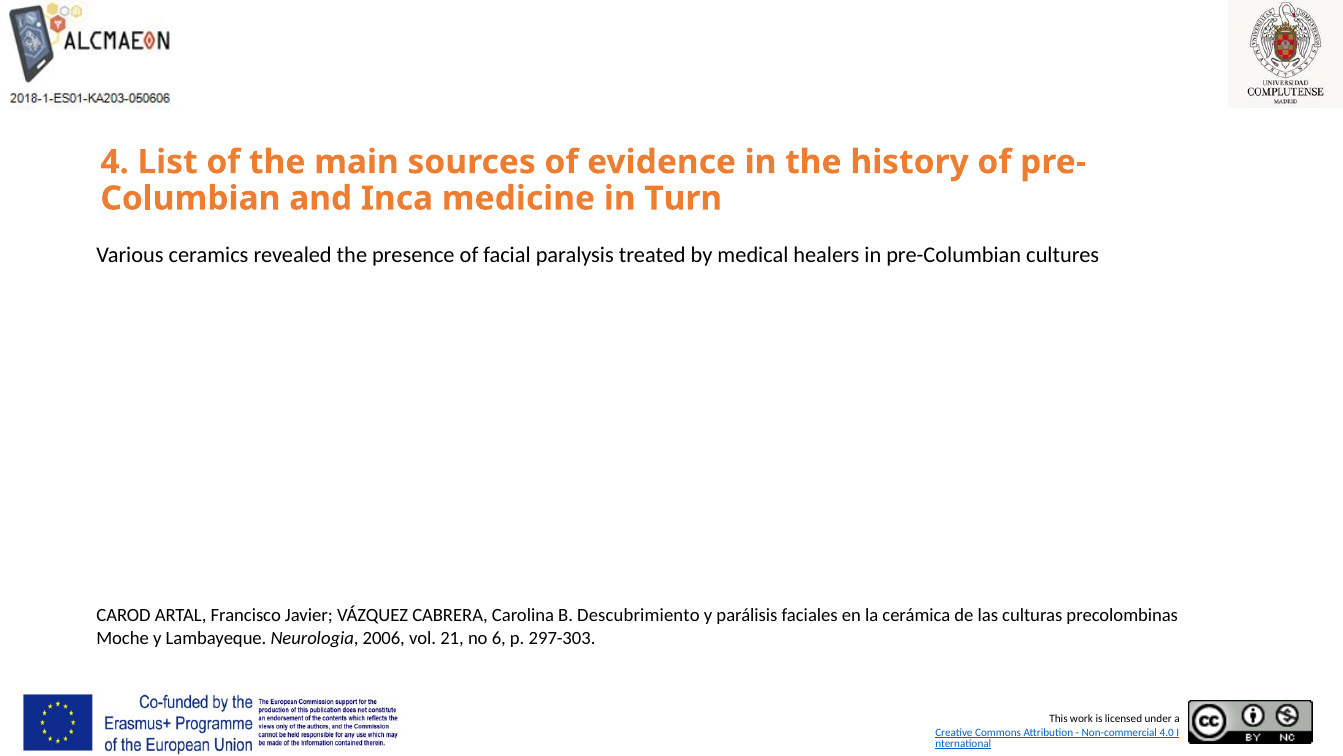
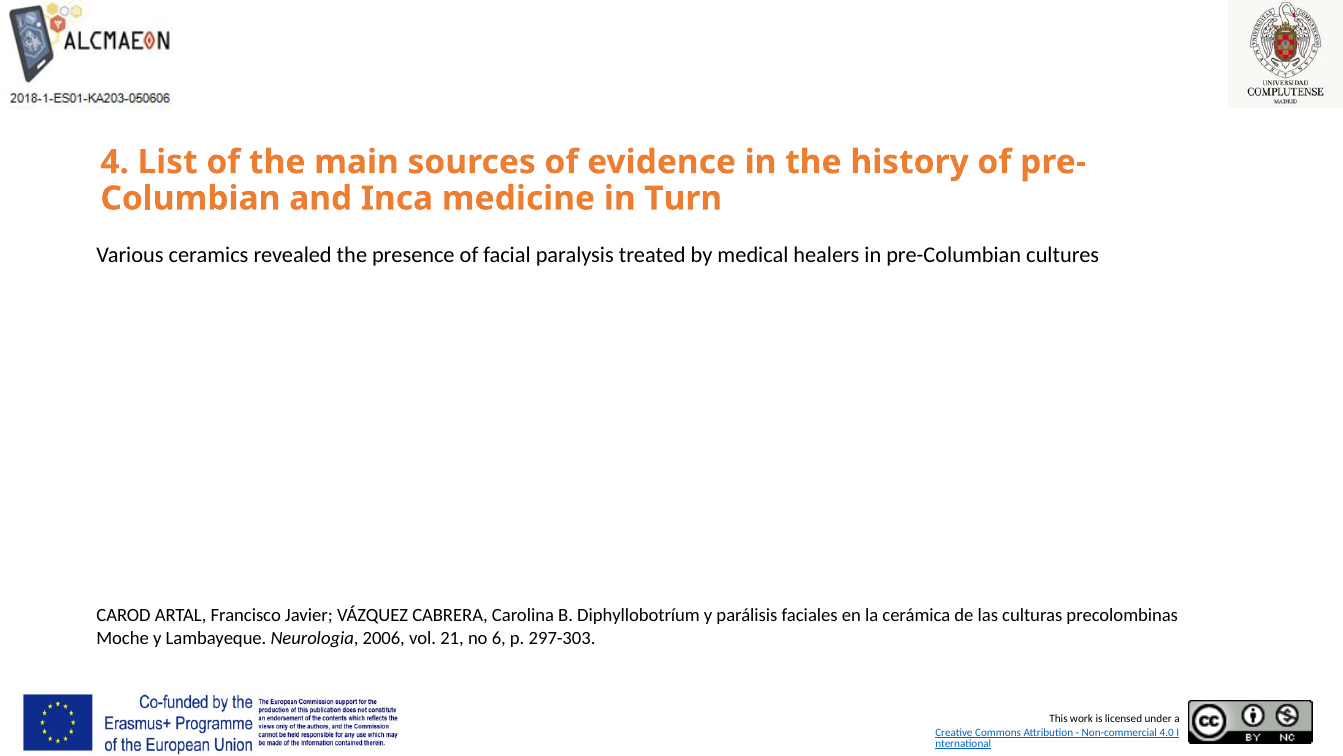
Descubrimiento: Descubrimiento -> Diphyllobotríum
